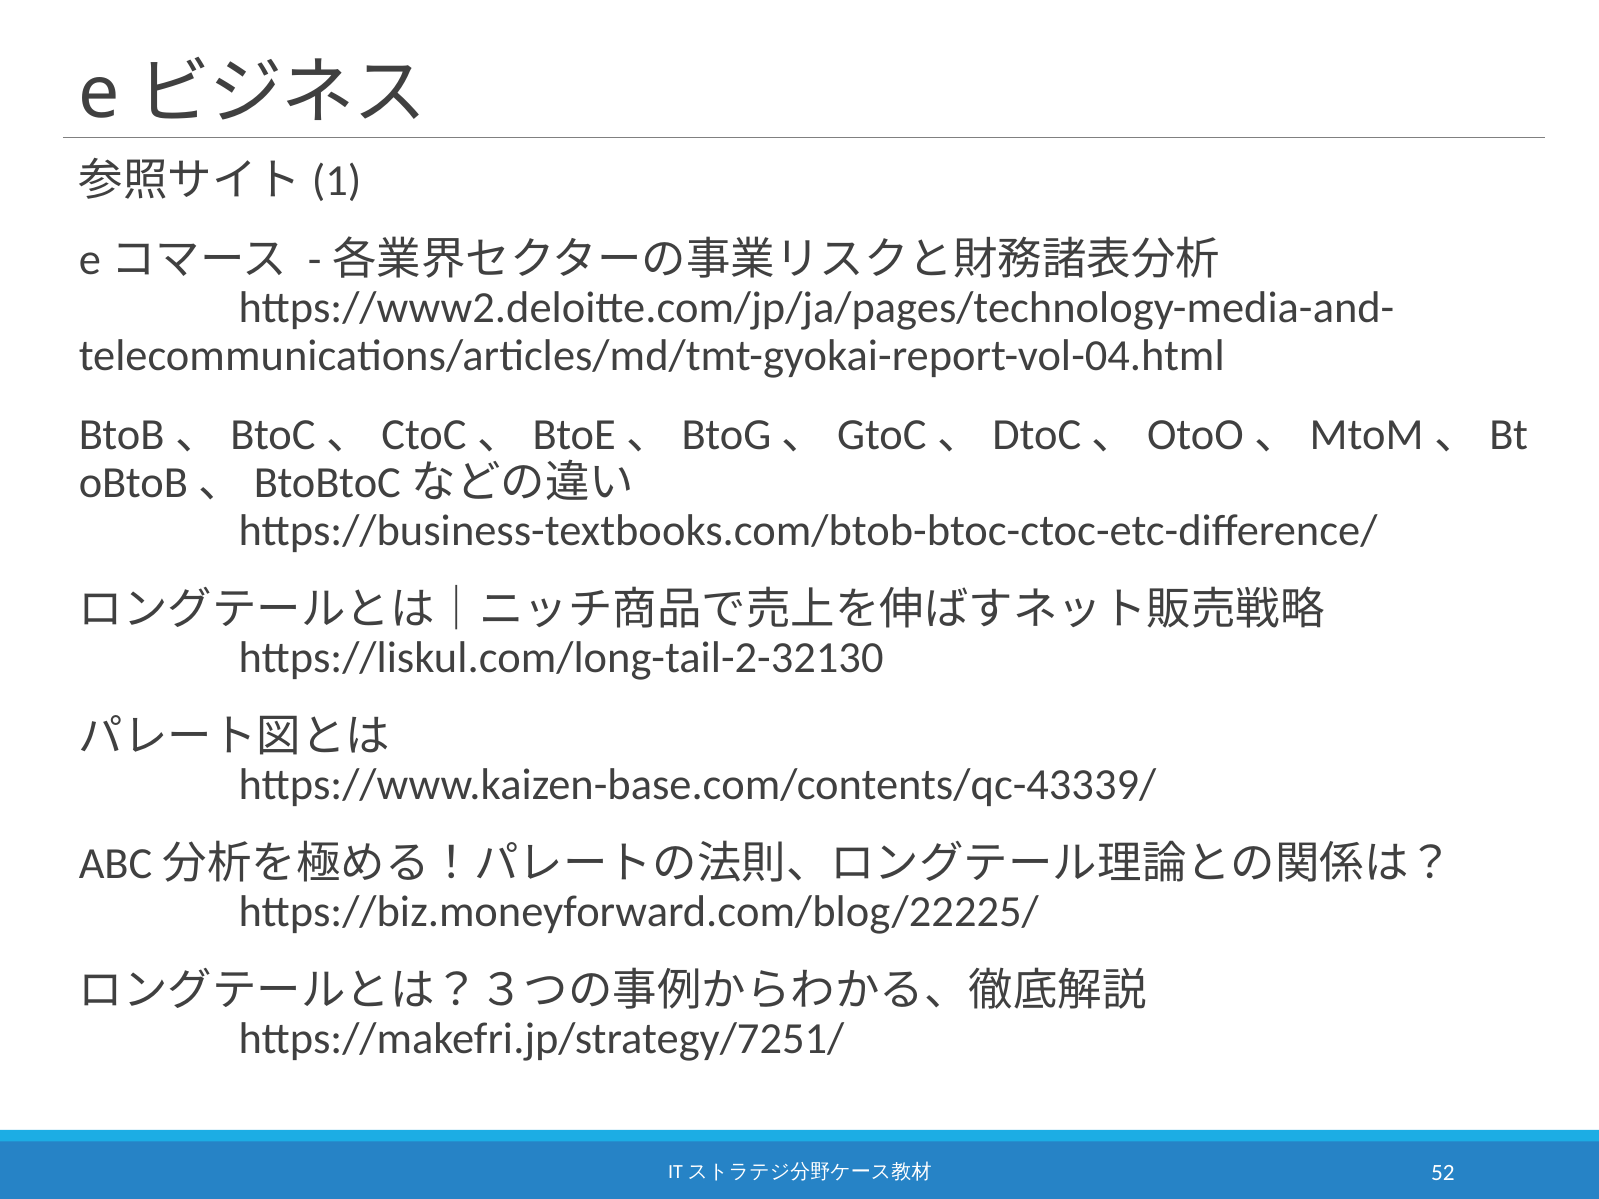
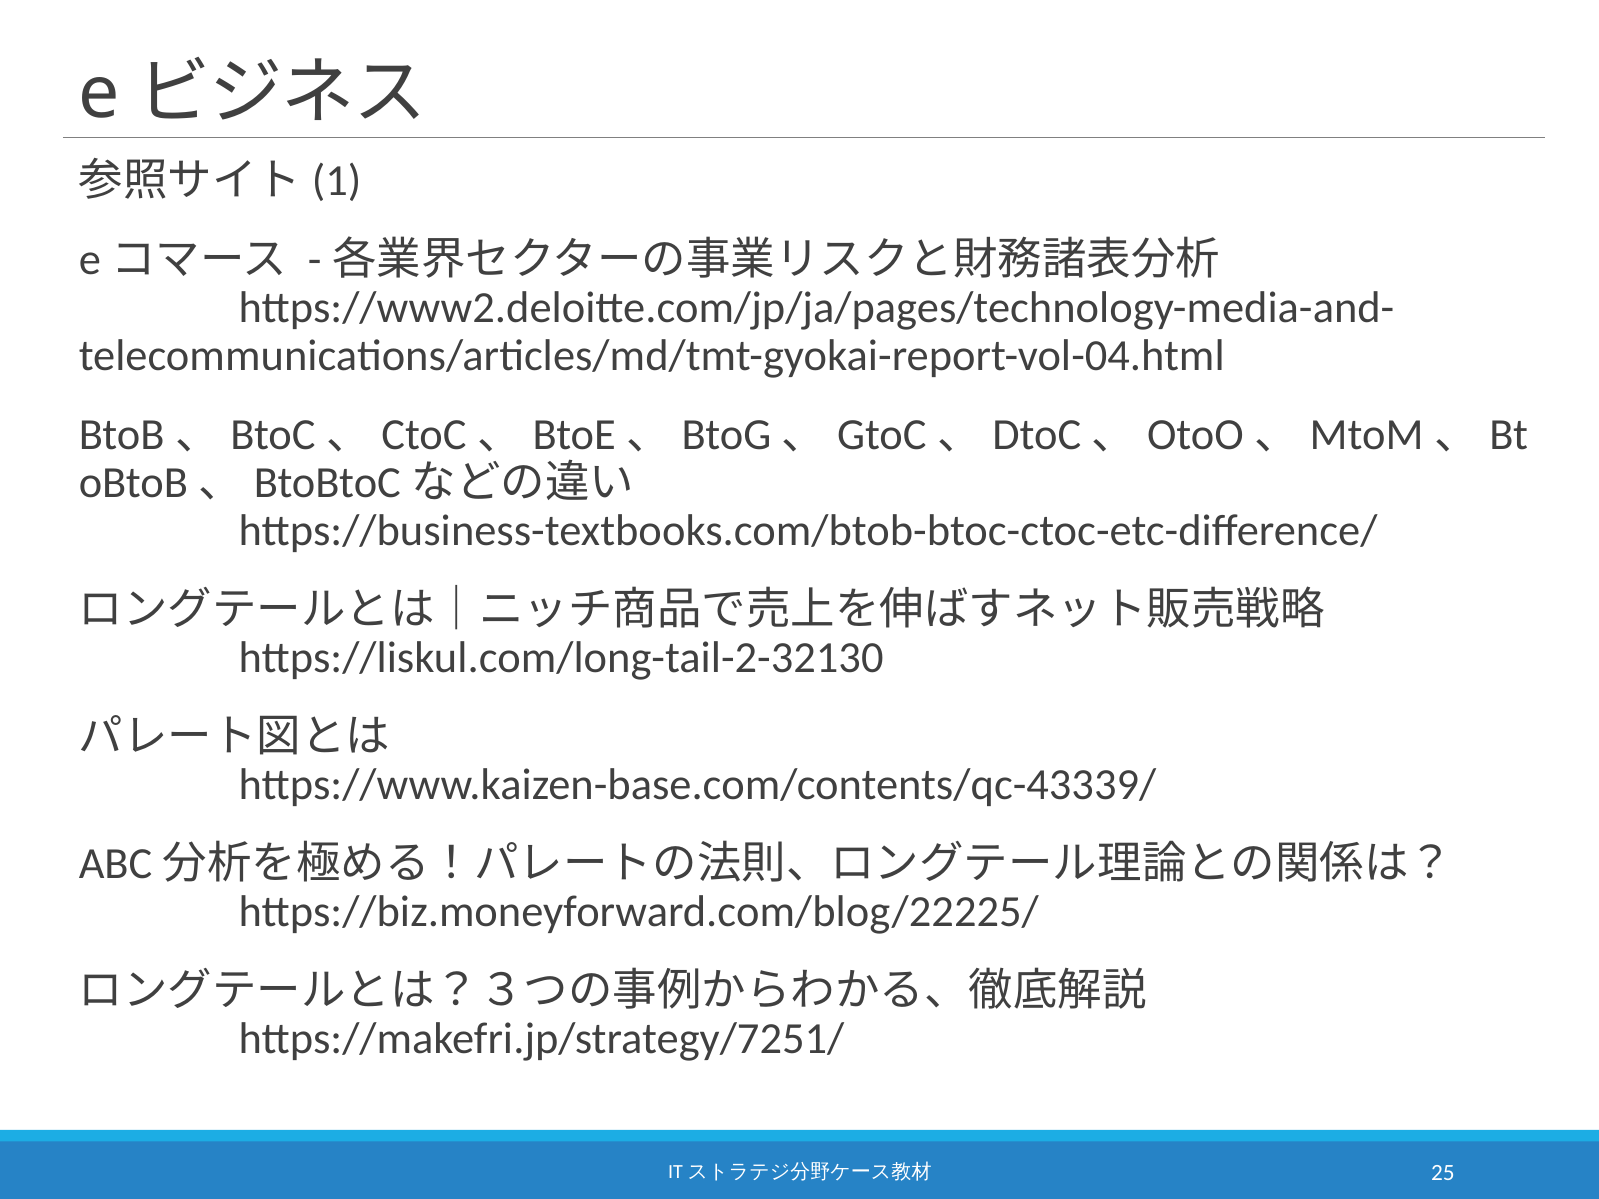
52: 52 -> 25
